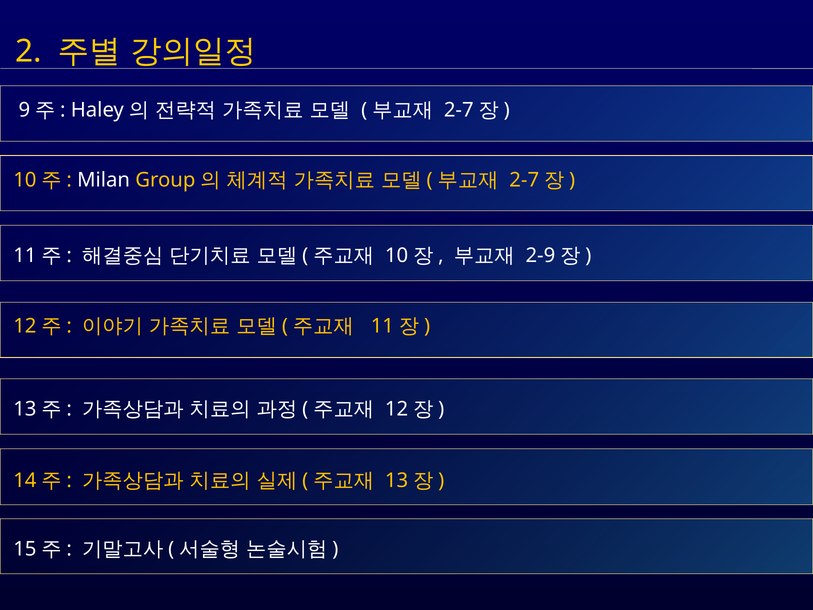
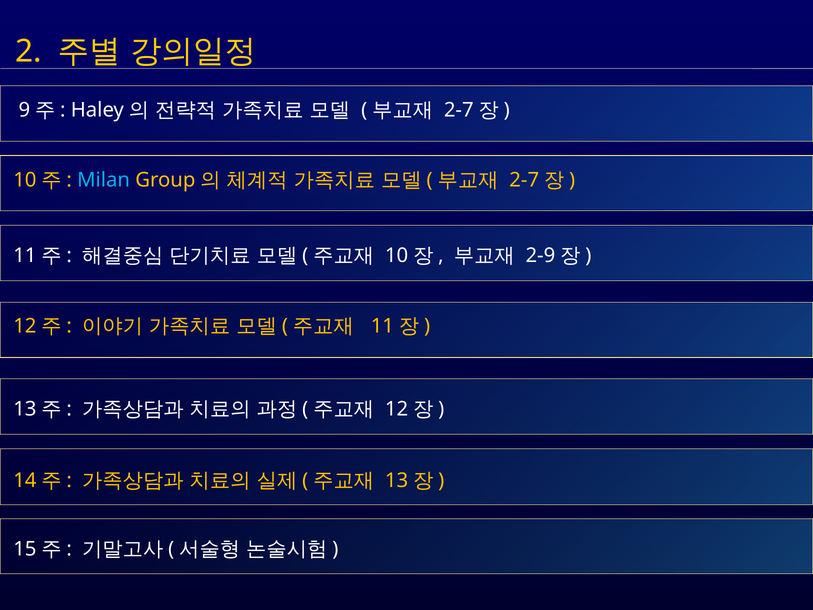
Milan colour: white -> light blue
